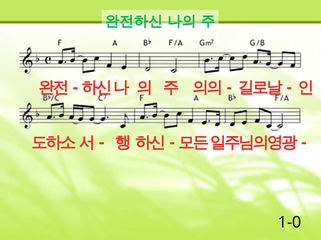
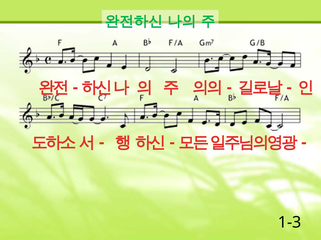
1-0: 1-0 -> 1-3
